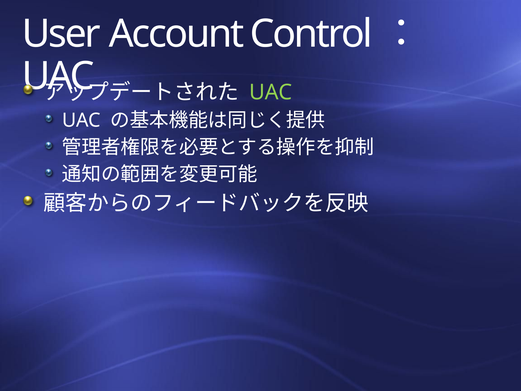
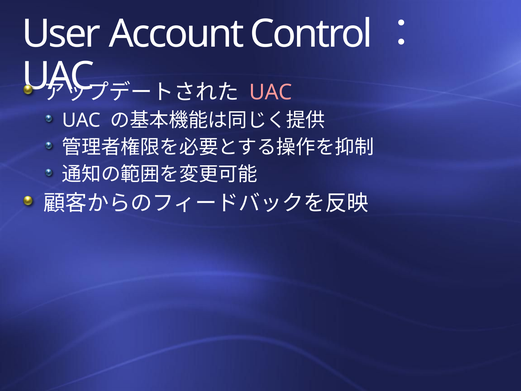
UAC at (271, 92) colour: light green -> pink
